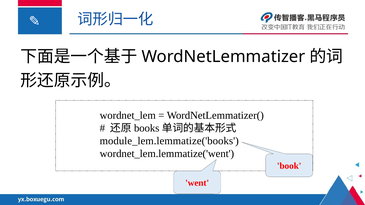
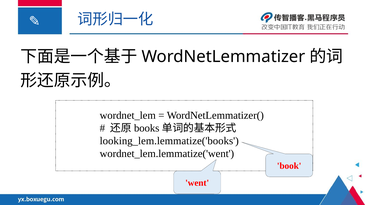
module_lem.lemmatize('books: module_lem.lemmatize('books -> looking_lem.lemmatize('books
